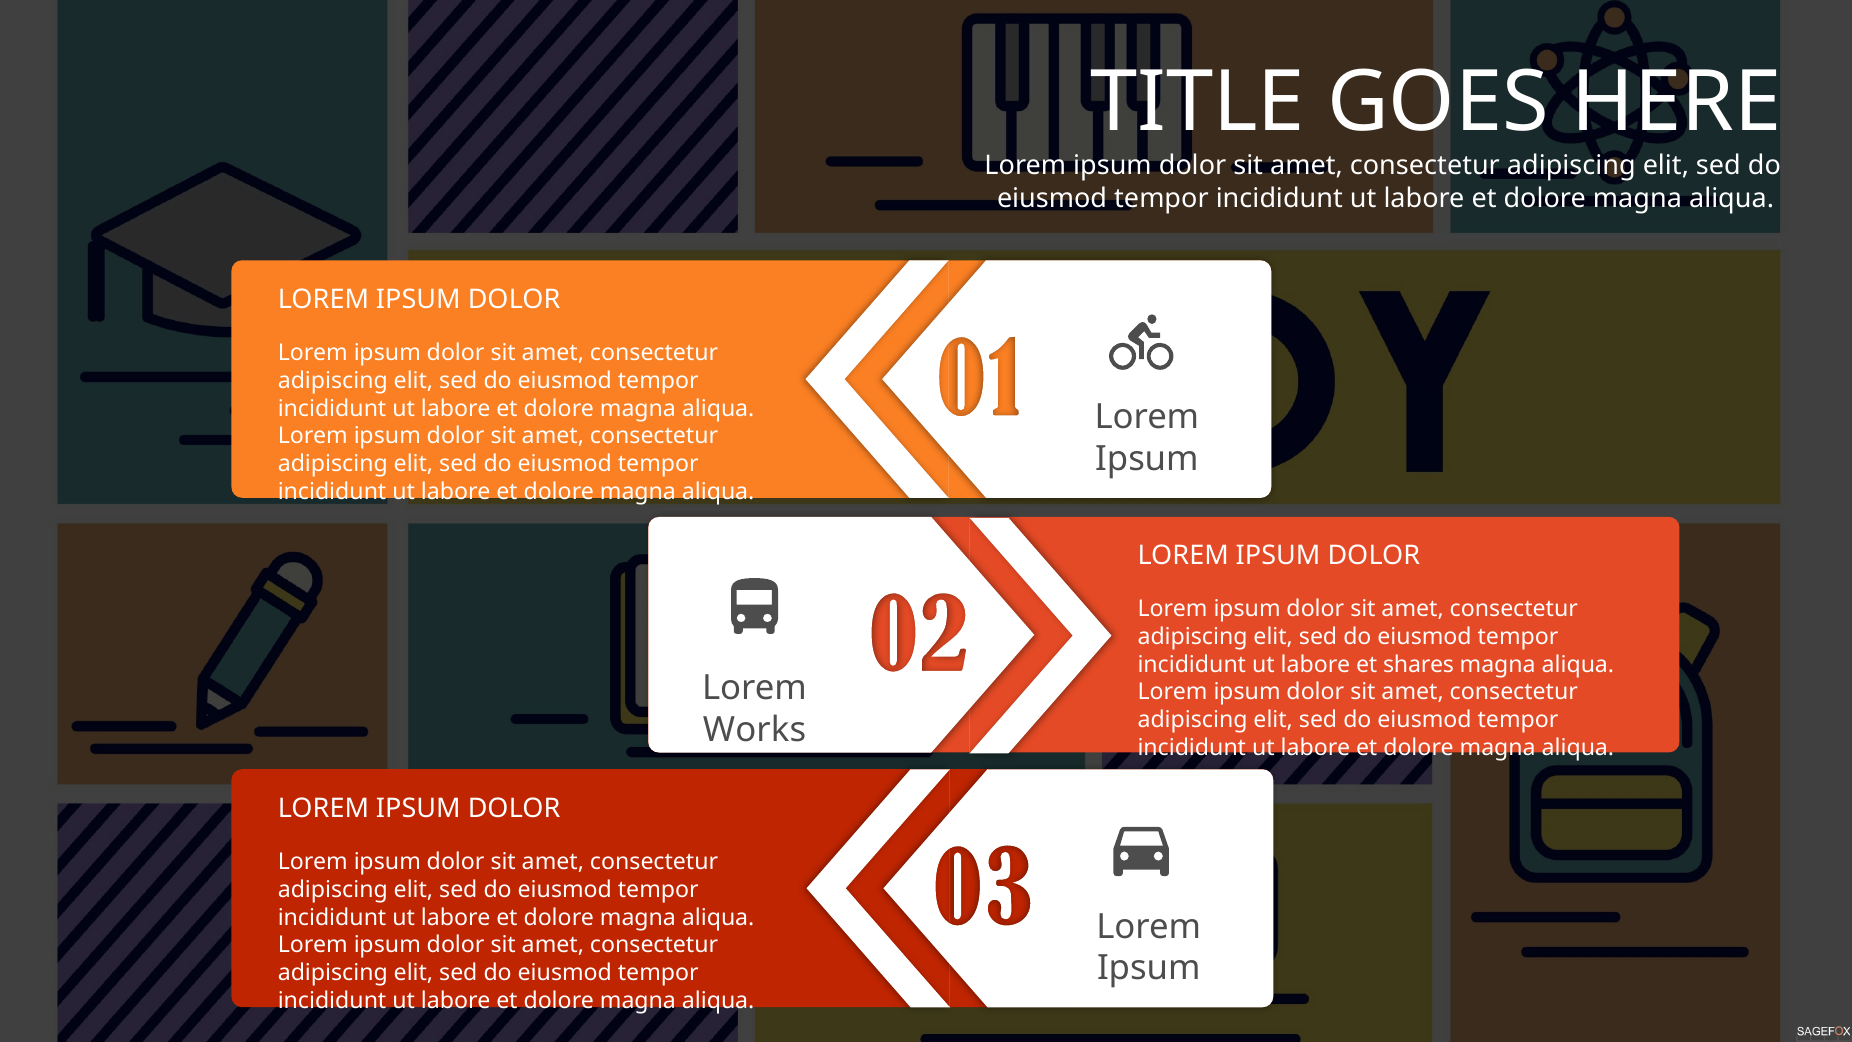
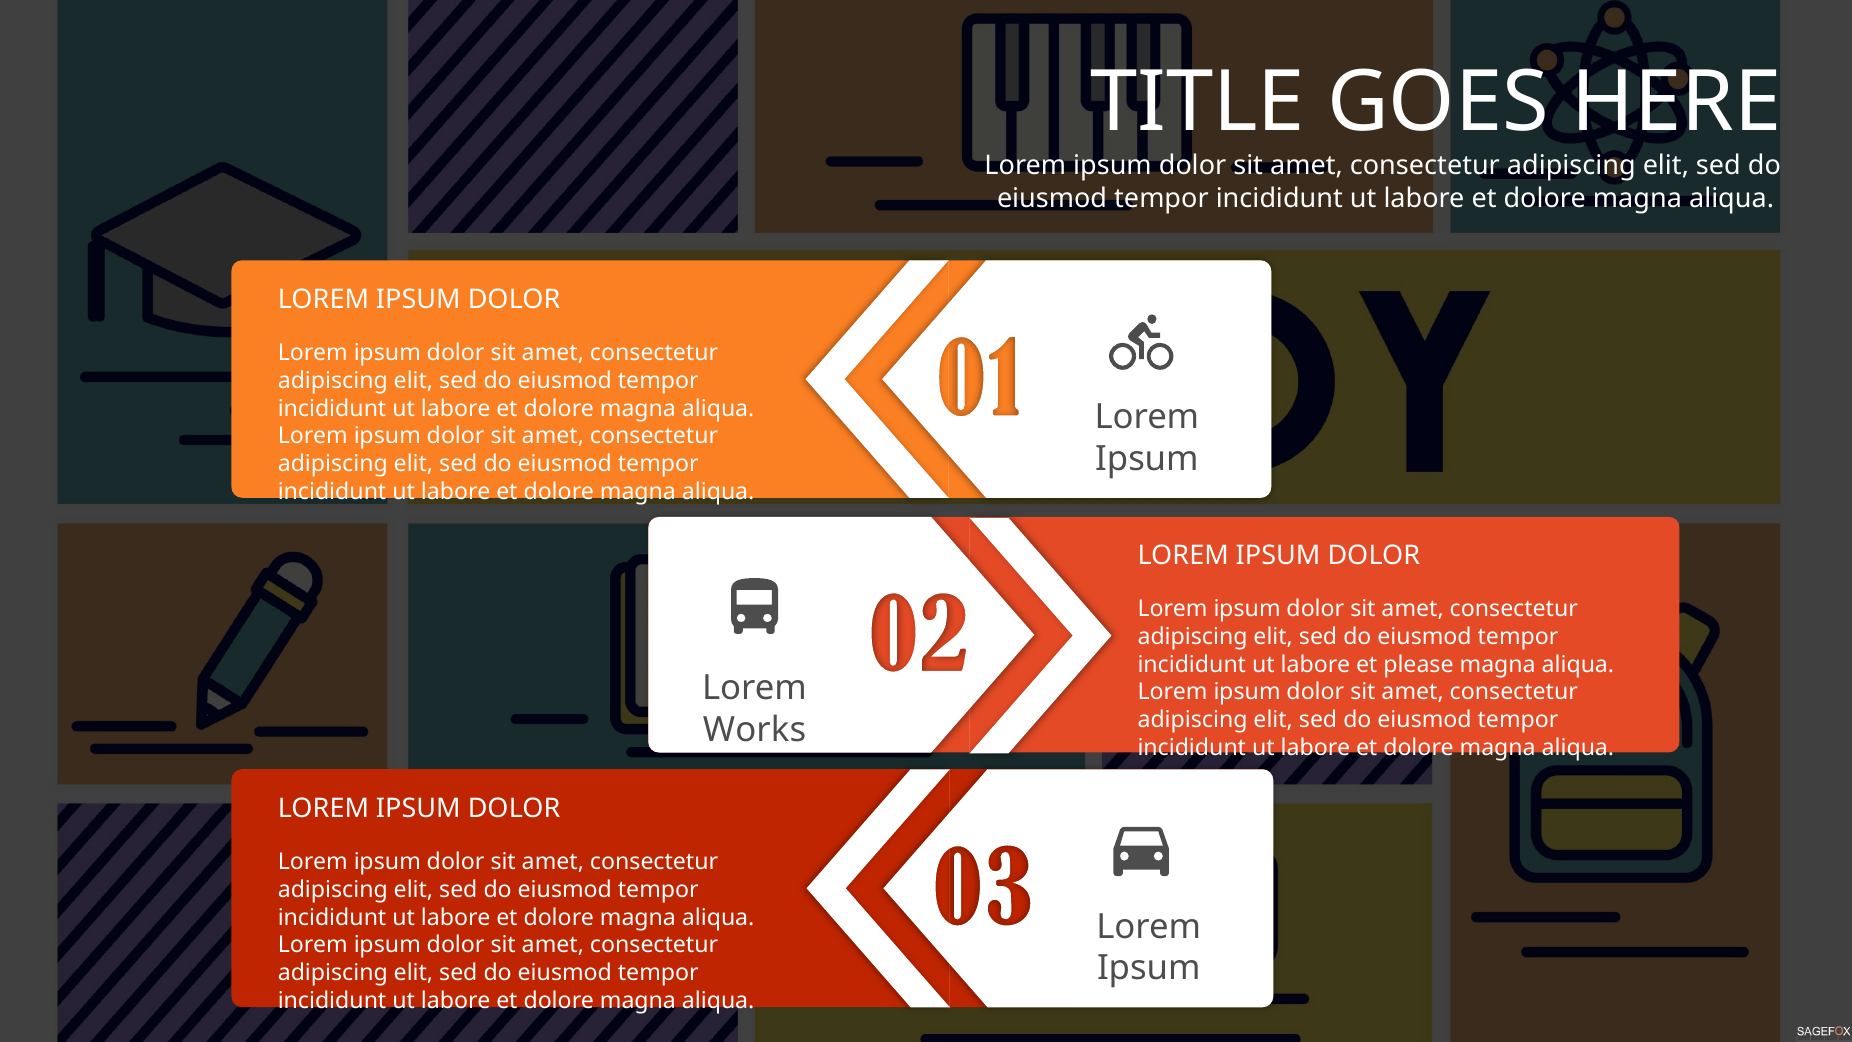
shares: shares -> please
